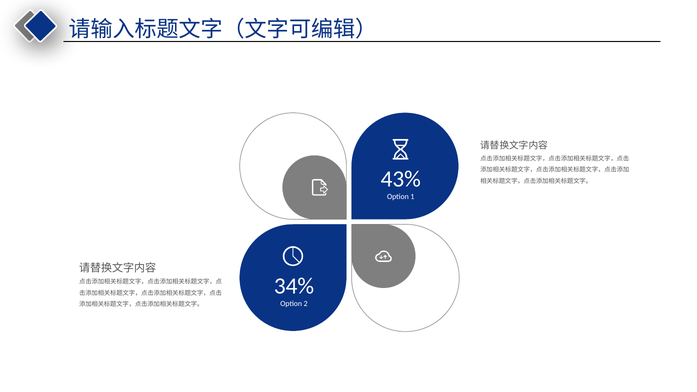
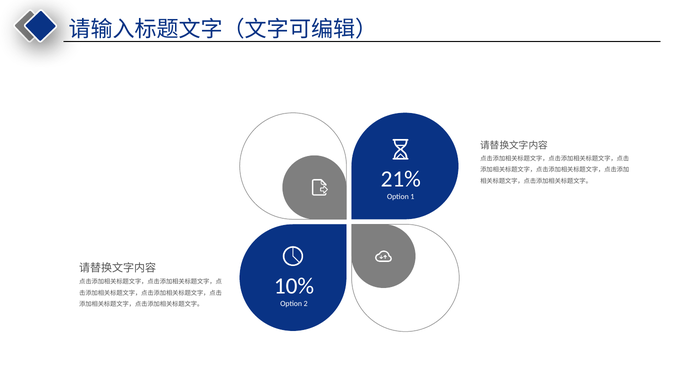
43%: 43% -> 21%
34%: 34% -> 10%
